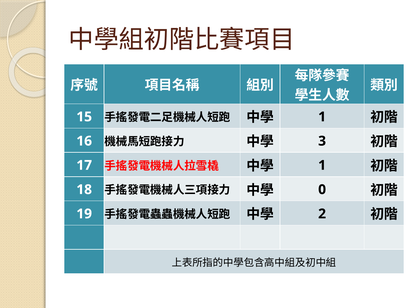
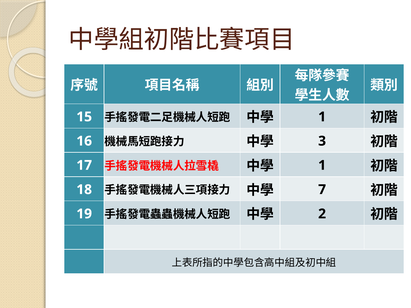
0: 0 -> 7
